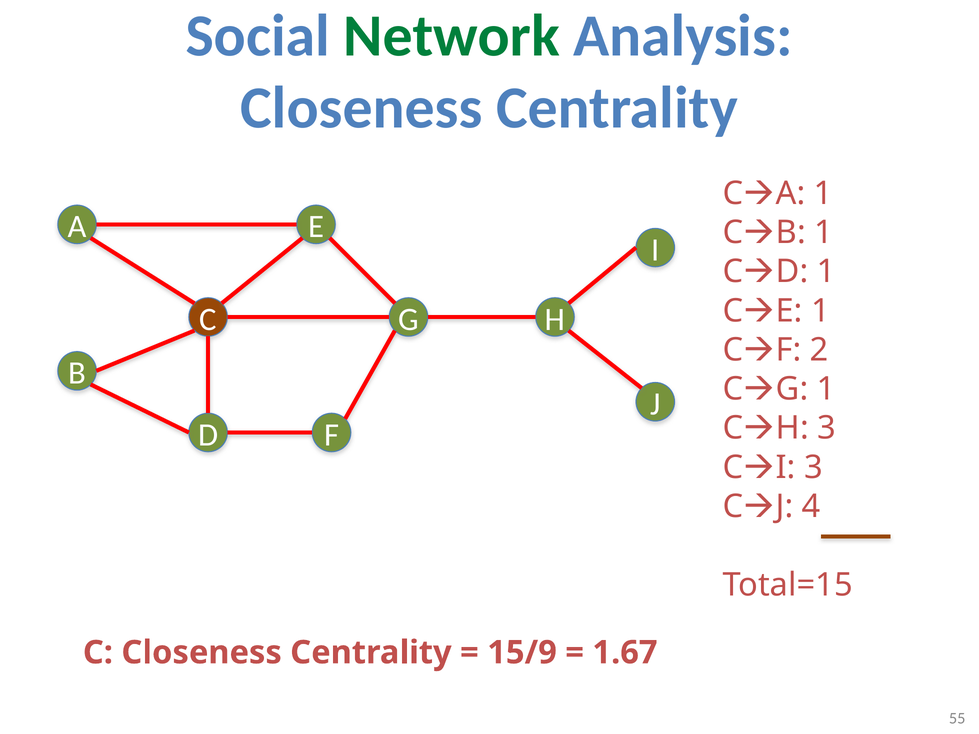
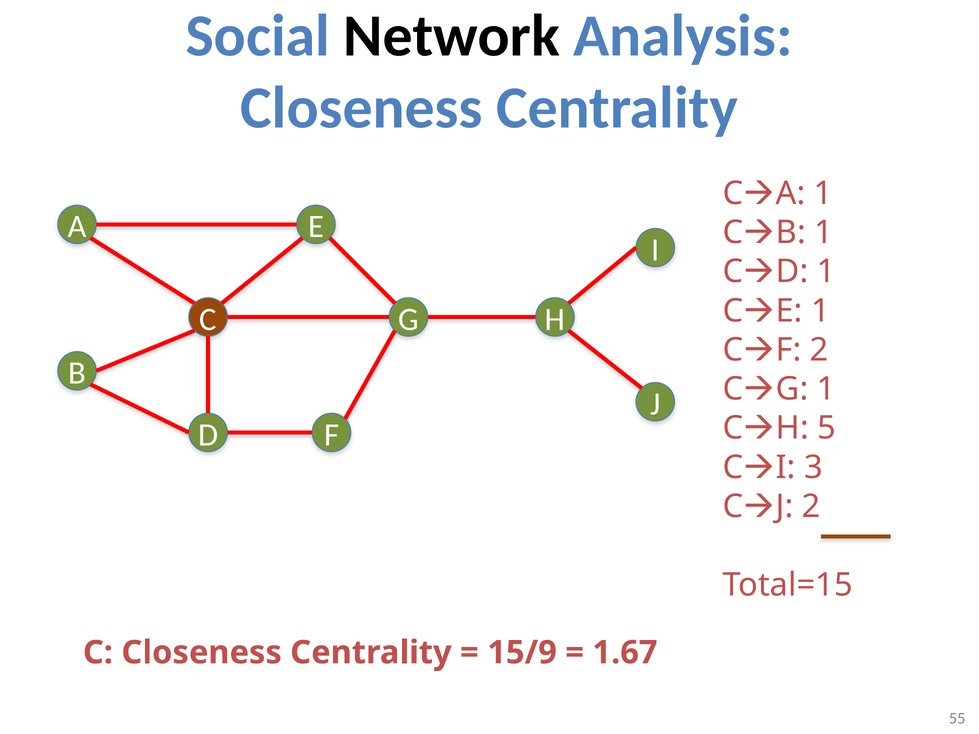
Network colour: green -> black
CH 3: 3 -> 5
CJ 4: 4 -> 2
